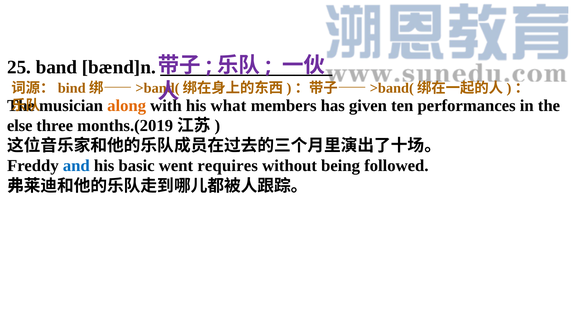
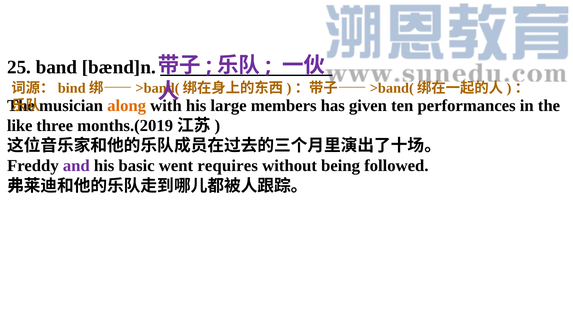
what: what -> large
else: else -> like
and colour: blue -> purple
